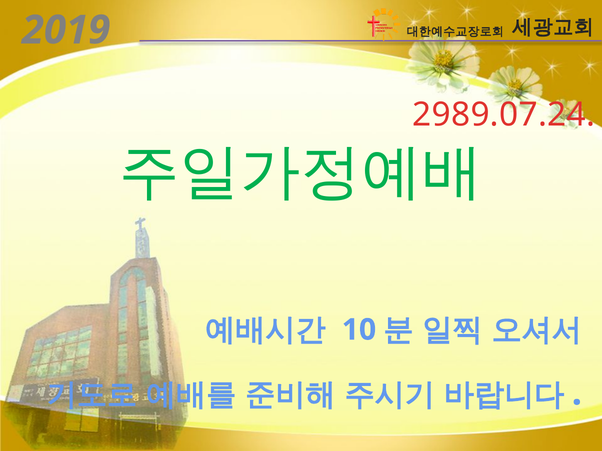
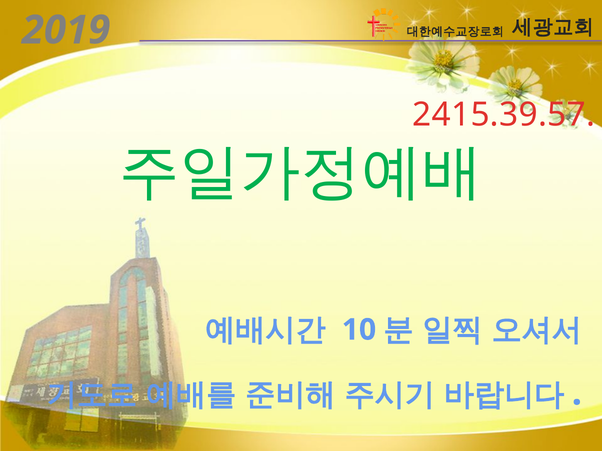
2989.07.24: 2989.07.24 -> 2415.39.57
